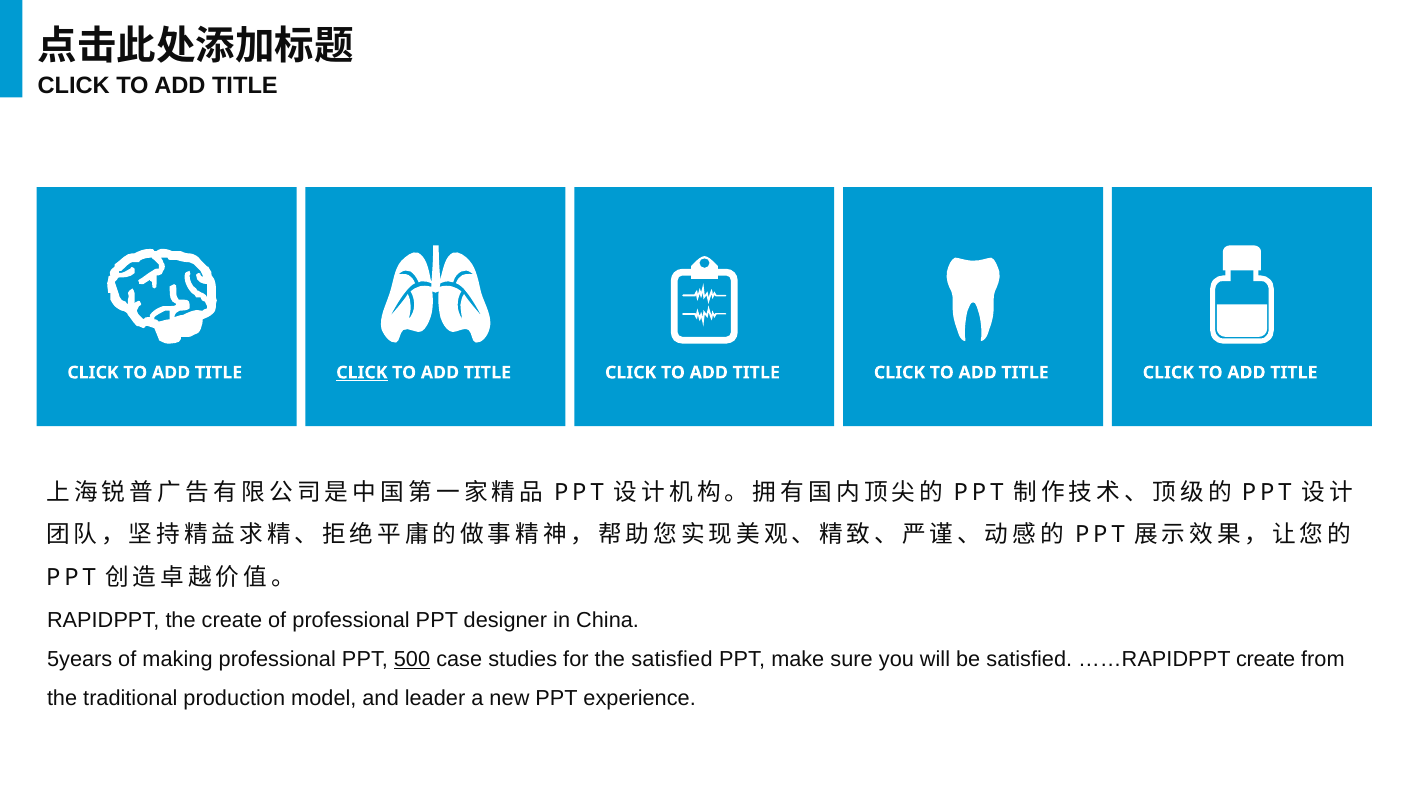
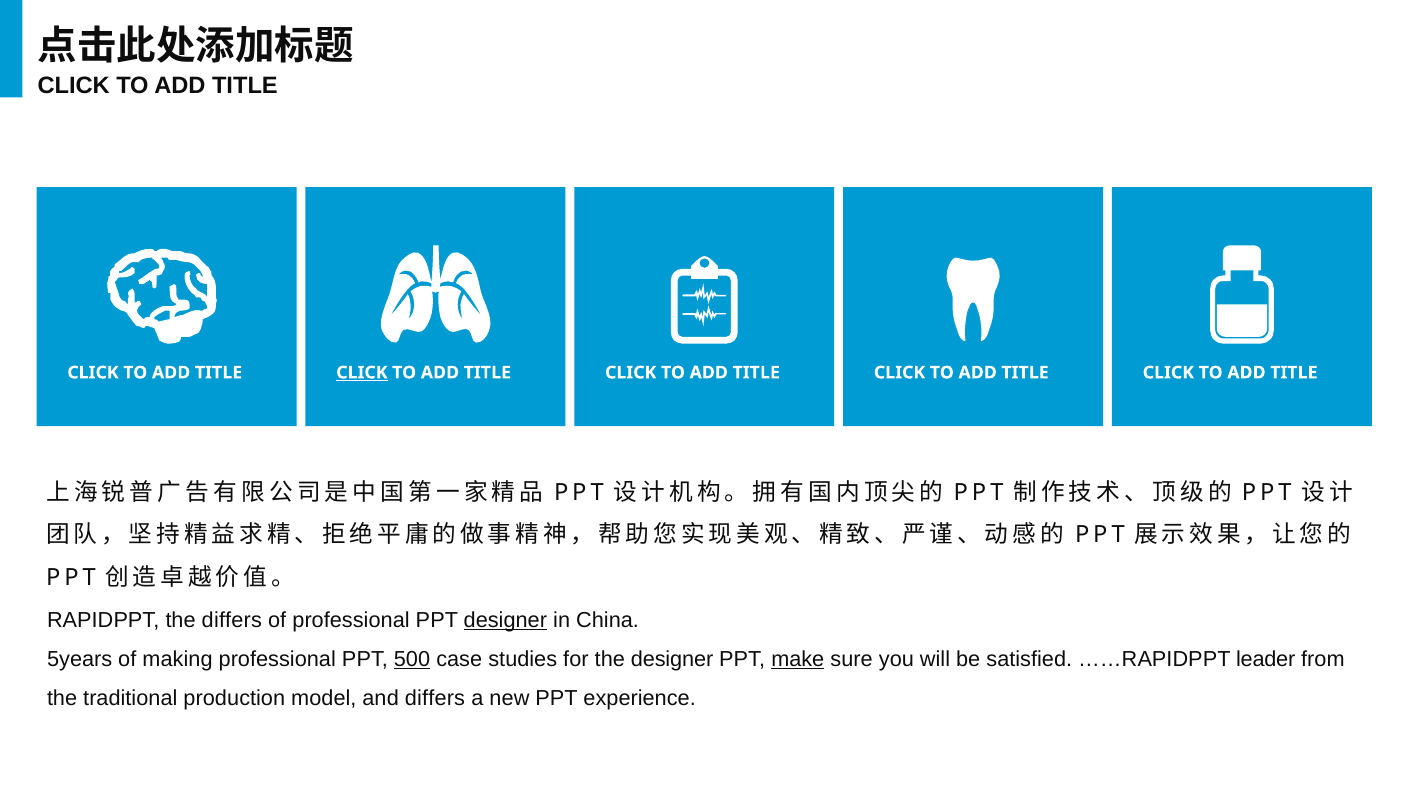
the create: create -> differs
designer at (505, 620) underline: none -> present
the satisfied: satisfied -> designer
make underline: none -> present
……RAPIDPPT create: create -> leader
and leader: leader -> differs
